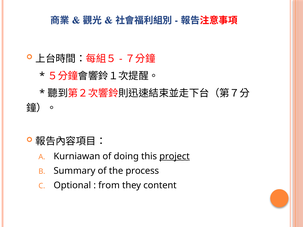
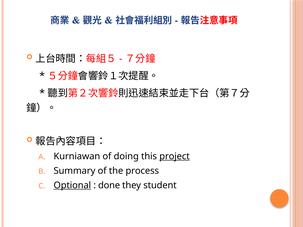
Optional underline: none -> present
from: from -> done
content: content -> student
